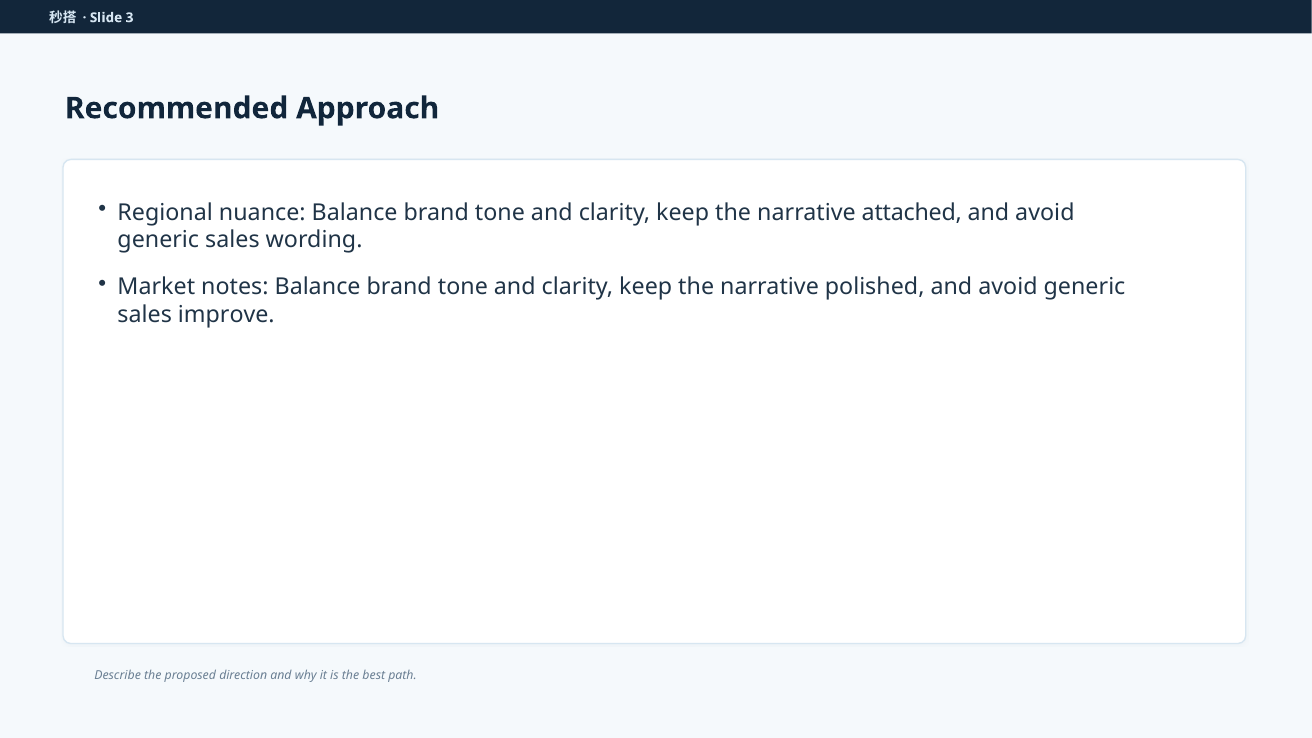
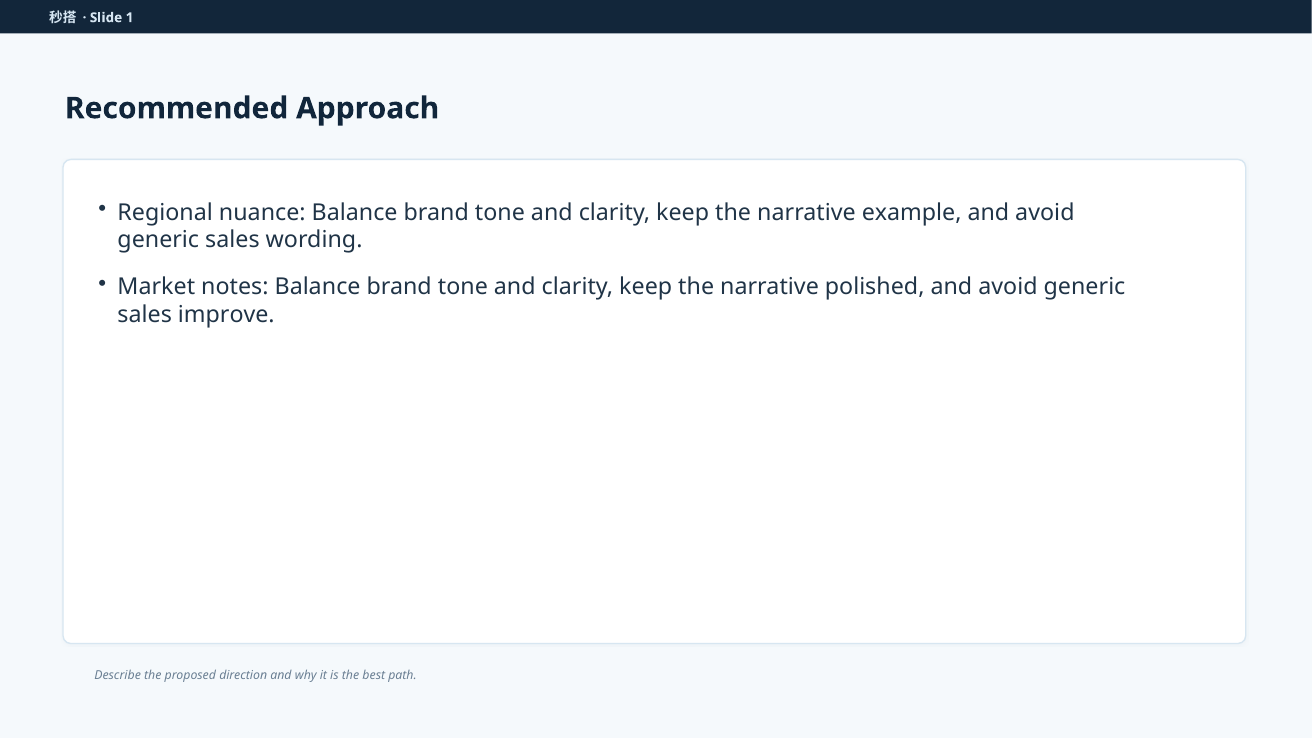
3: 3 -> 1
attached: attached -> example
